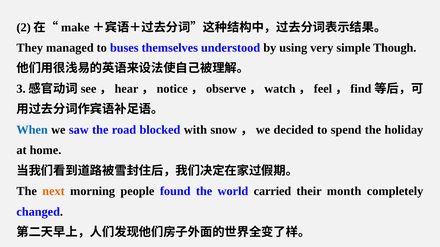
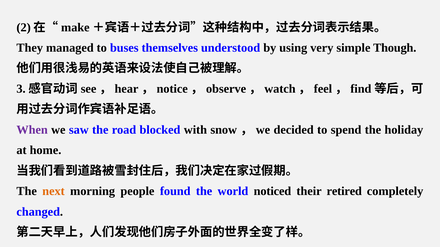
When colour: blue -> purple
carried: carried -> noticed
month: month -> retired
